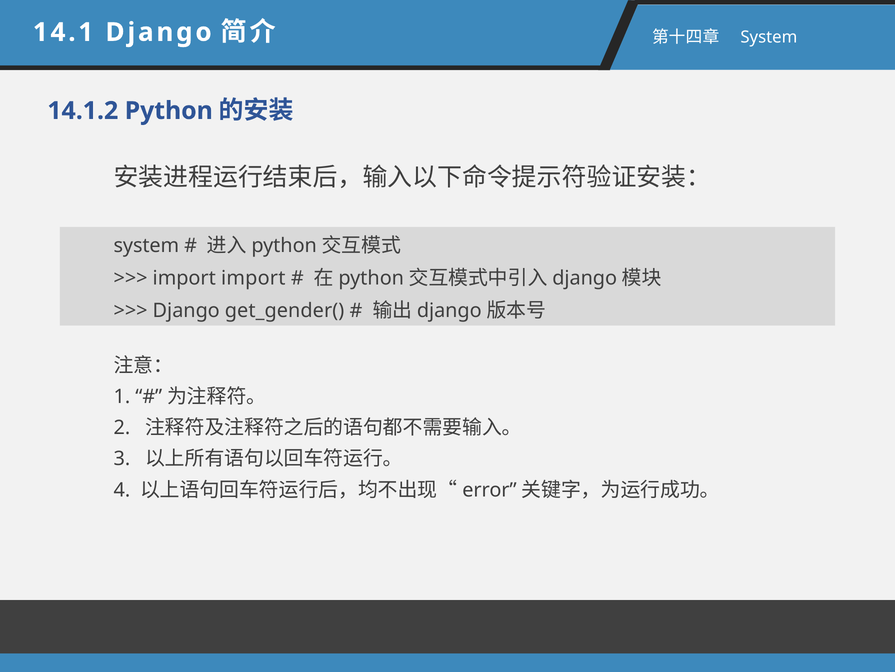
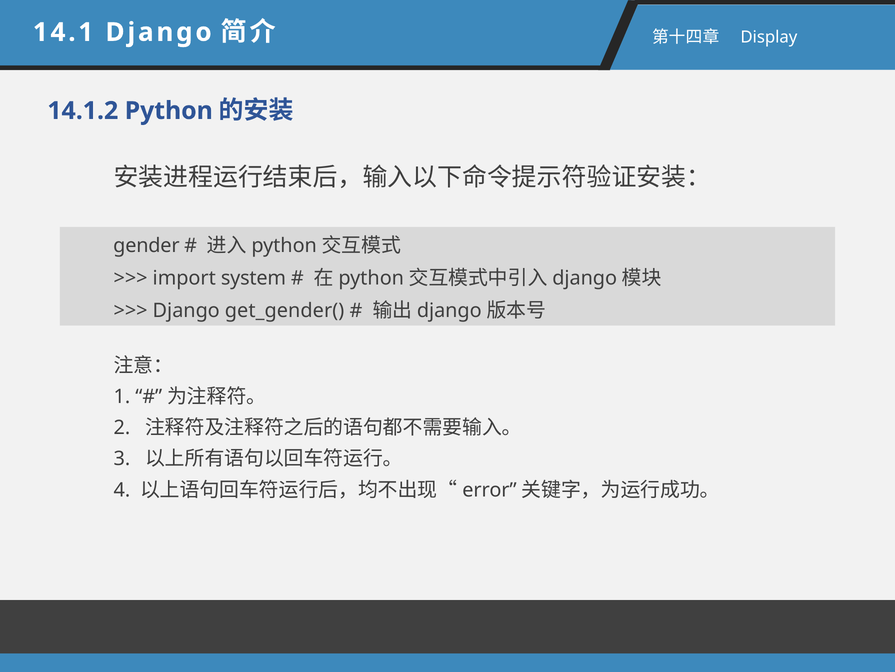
System at (769, 37): System -> Display
system at (146, 245): system -> gender
import import: import -> system
